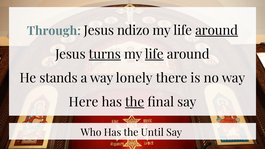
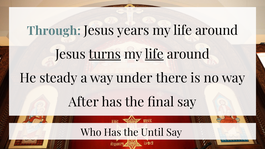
ndizo: ndizo -> years
around at (217, 31) underline: present -> none
stands: stands -> steady
lonely: lonely -> under
Here: Here -> After
the at (135, 102) underline: present -> none
